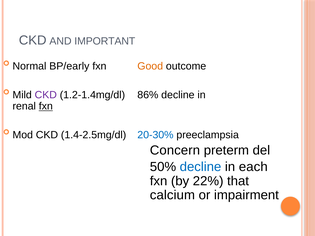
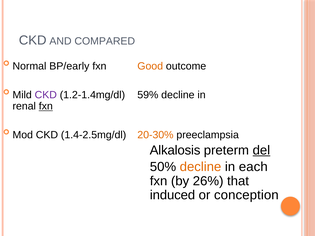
IMPORTANT: IMPORTANT -> COMPARED
86%: 86% -> 59%
20-30% colour: blue -> orange
Concern: Concern -> Alkalosis
del underline: none -> present
decline at (201, 167) colour: blue -> orange
22%: 22% -> 26%
calcium: calcium -> induced
impairment: impairment -> conception
